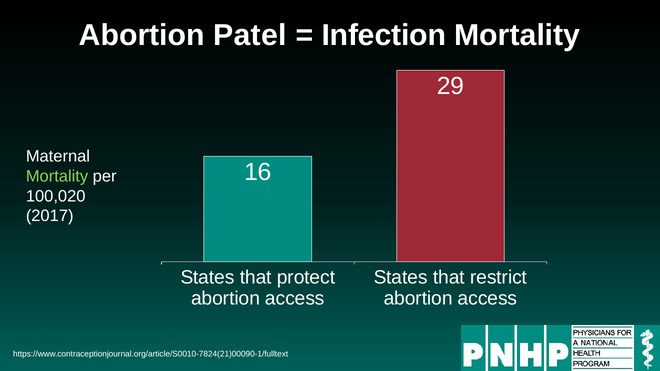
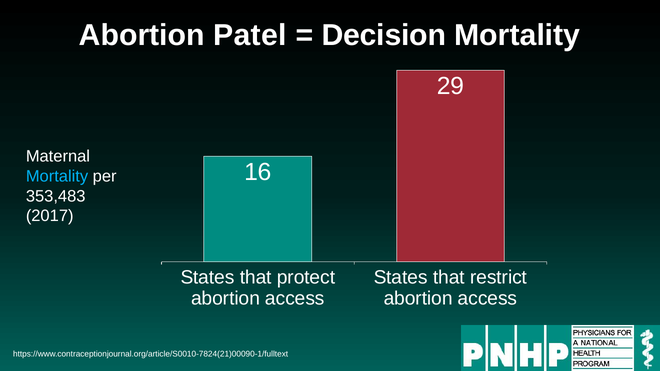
Infection: Infection -> Decision
Mortality at (57, 176) colour: light green -> light blue
100,020: 100,020 -> 353,483
